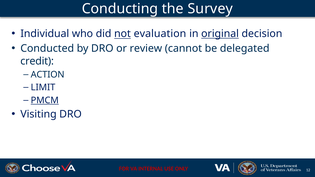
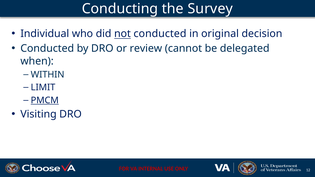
not evaluation: evaluation -> conducted
original underline: present -> none
credit: credit -> when
ACTION: ACTION -> WITHIN
